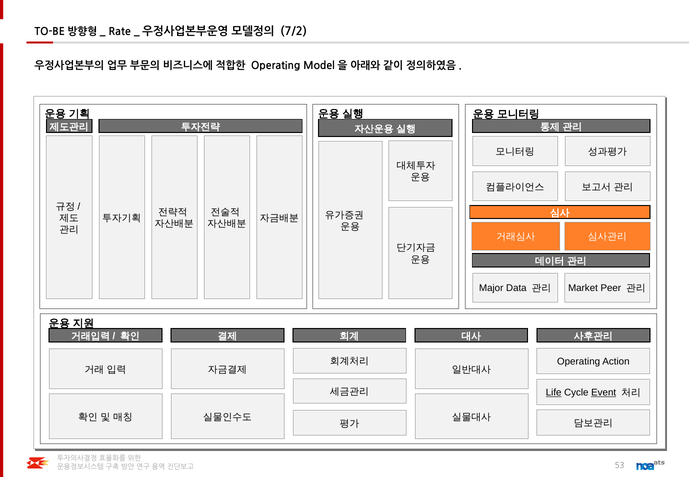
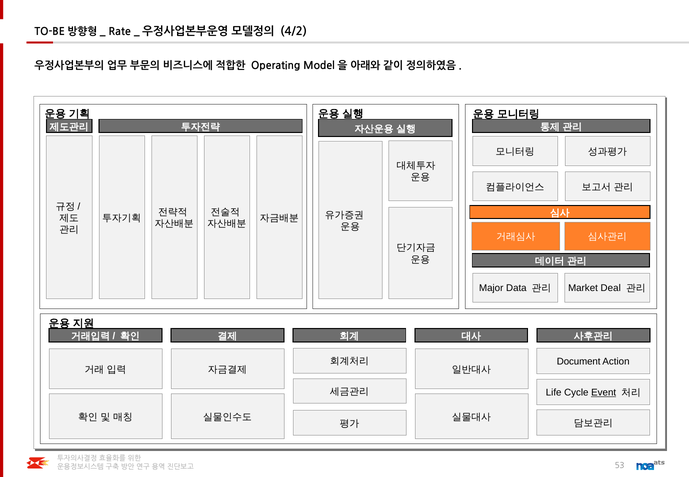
7/2: 7/2 -> 4/2
Peer: Peer -> Deal
Operating at (579, 362): Operating -> Document
Life underline: present -> none
